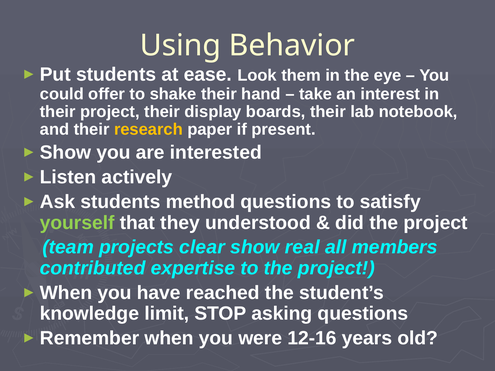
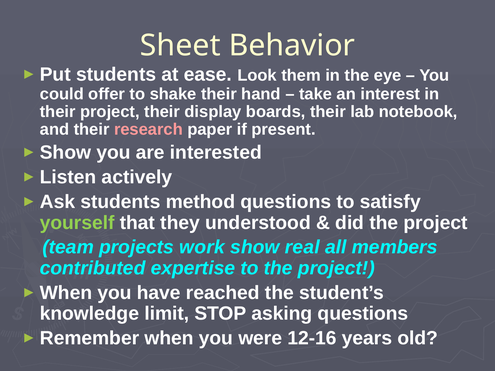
Using: Using -> Sheet
research colour: yellow -> pink
clear: clear -> work
